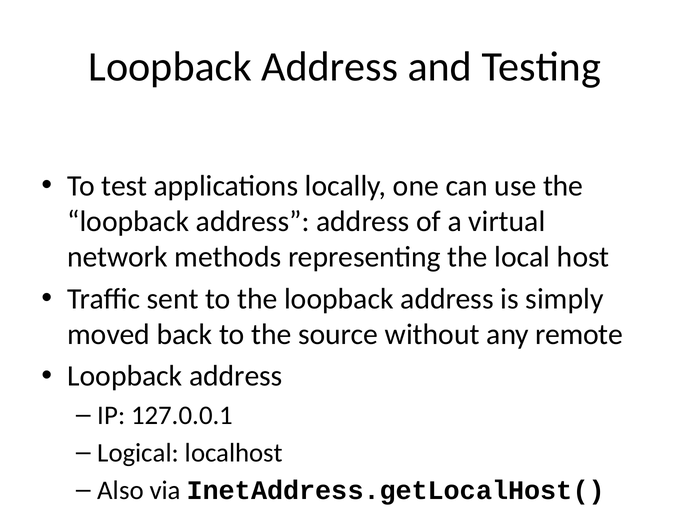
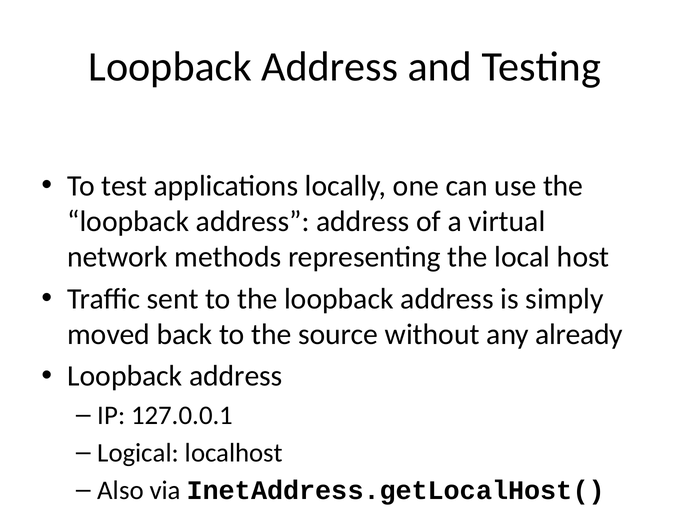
remote: remote -> already
